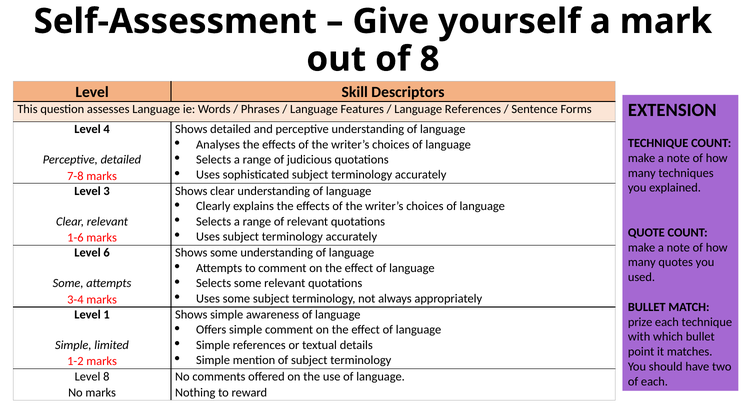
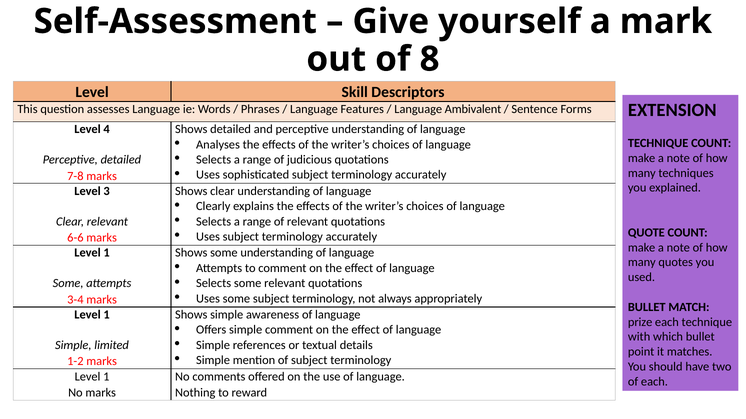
Language References: References -> Ambivalent
1-6: 1-6 -> 6-6
6 at (107, 253): 6 -> 1
8 at (106, 377): 8 -> 1
